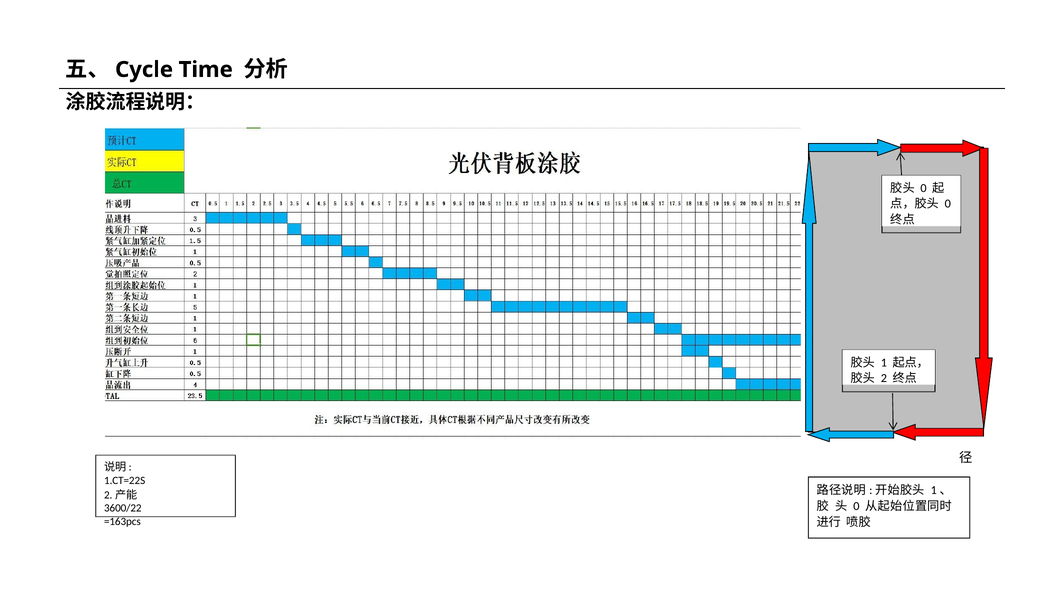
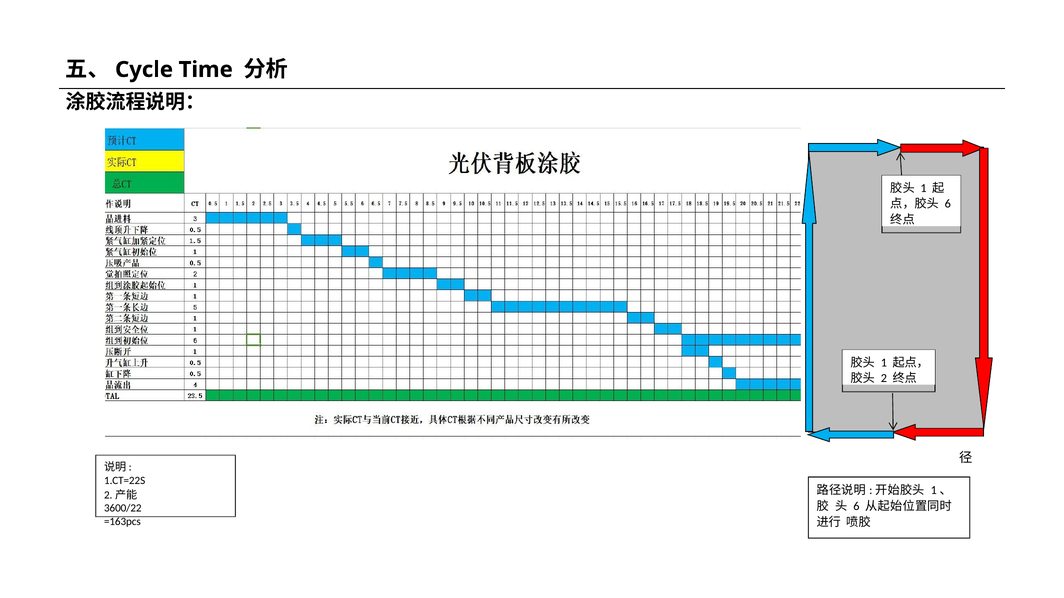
0 at (924, 188): 0 -> 1
0 at (948, 204): 0 -> 6
0 at (856, 507): 0 -> 6
